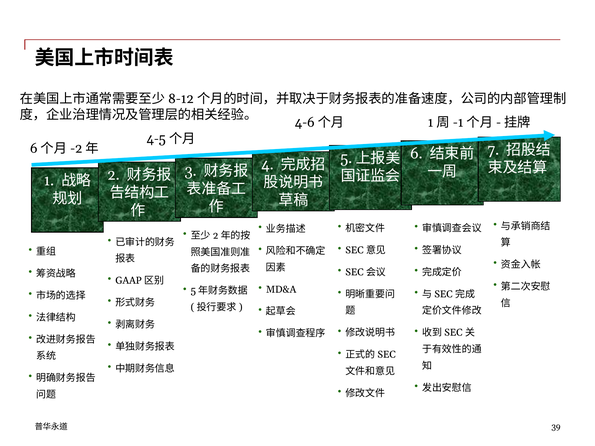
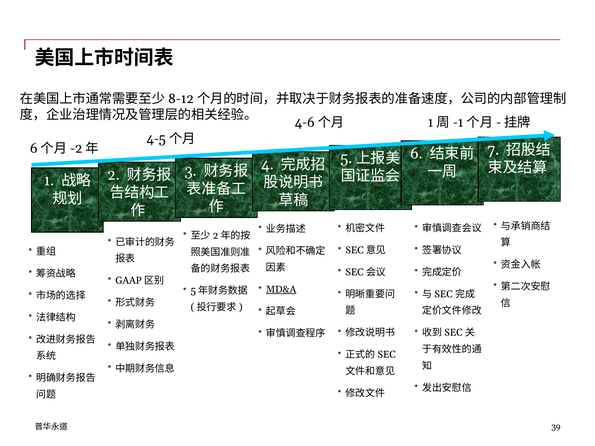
MD&A underline: none -> present
